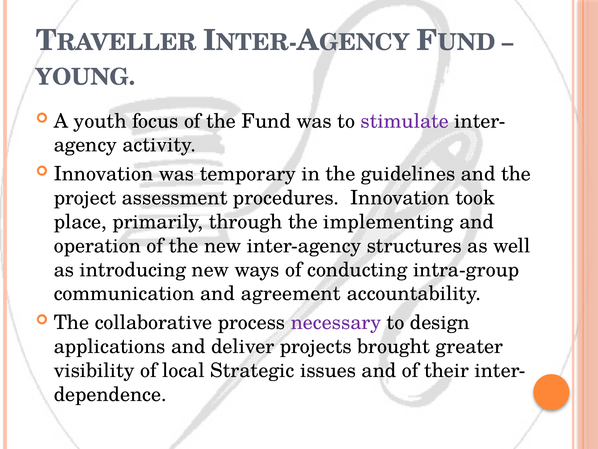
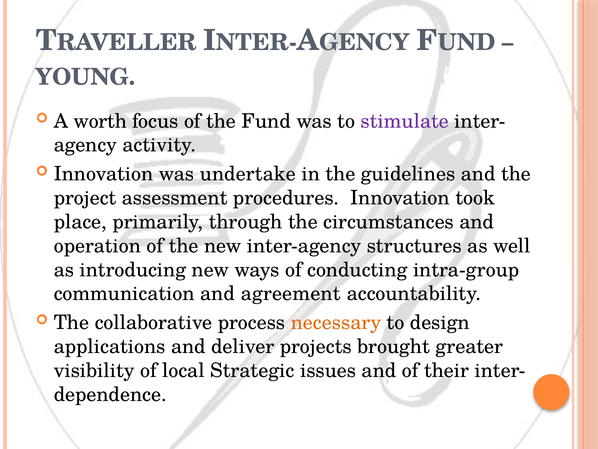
youth: youth -> worth
temporary: temporary -> undertake
implementing: implementing -> circumstances
necessary colour: purple -> orange
